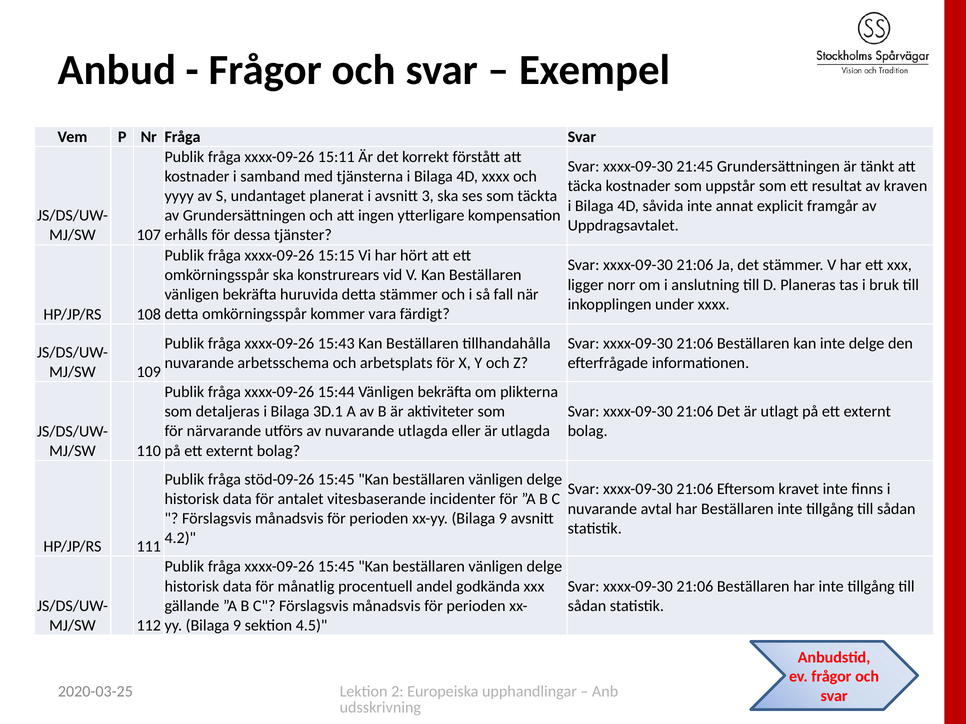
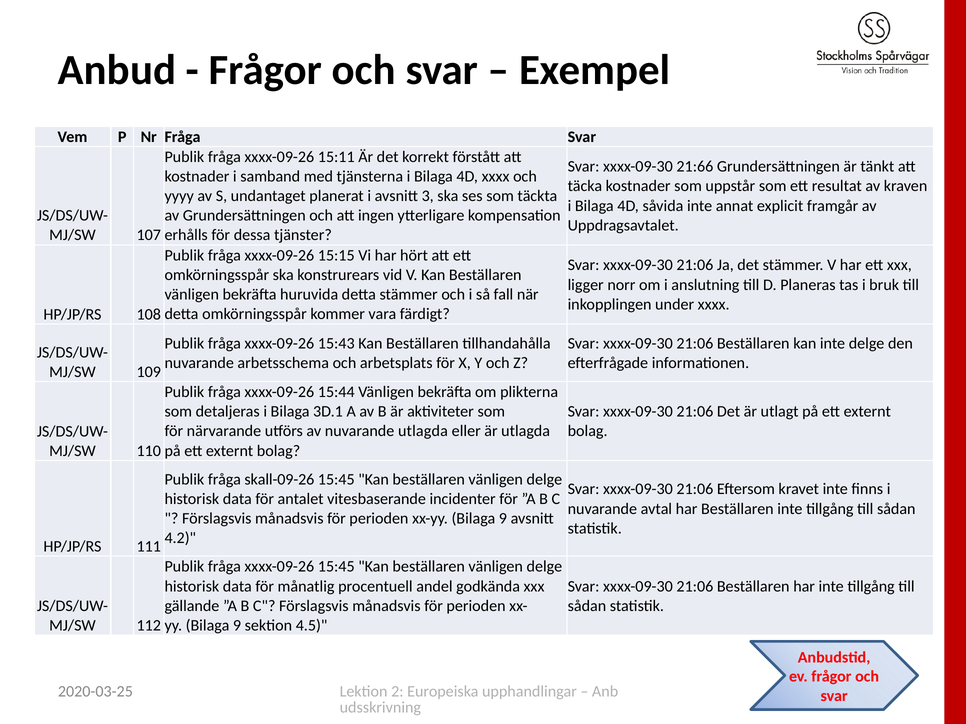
21:45: 21:45 -> 21:66
stöd-09-26: stöd-09-26 -> skall-09-26
